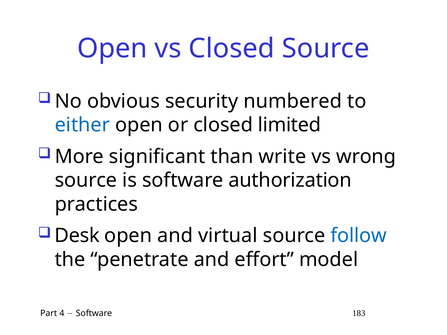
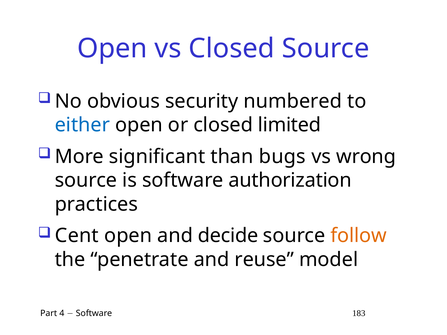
write: write -> bugs
Desk: Desk -> Cent
virtual: virtual -> decide
follow colour: blue -> orange
effort: effort -> reuse
